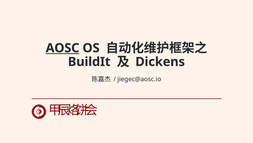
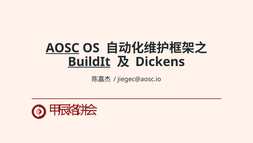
BuildIt underline: none -> present
